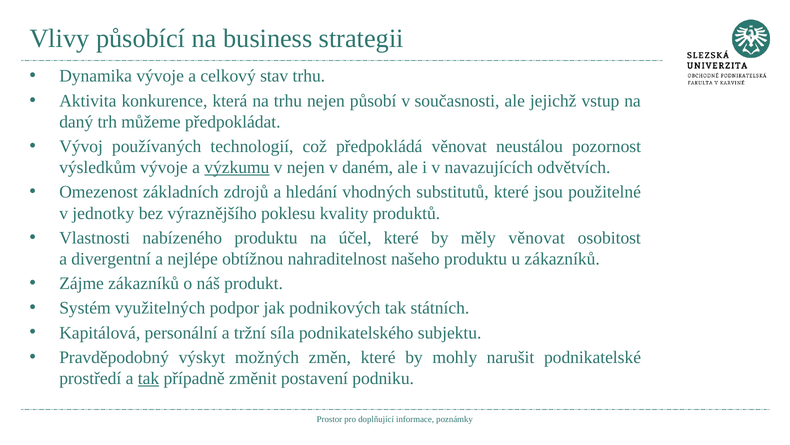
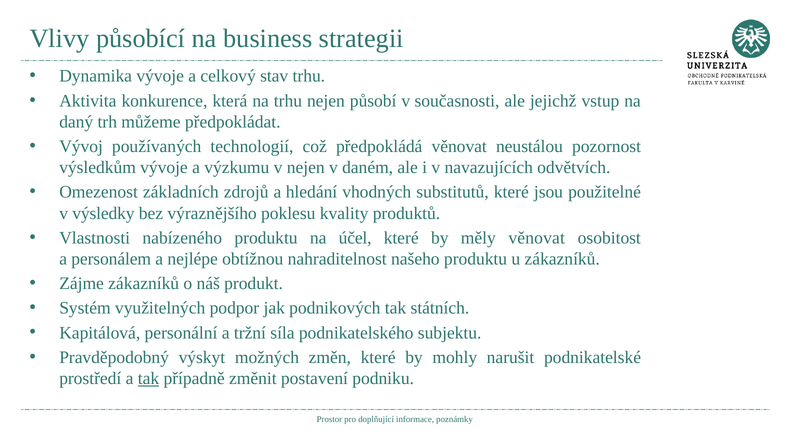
výzkumu underline: present -> none
jednotky: jednotky -> výsledky
divergentní: divergentní -> personálem
